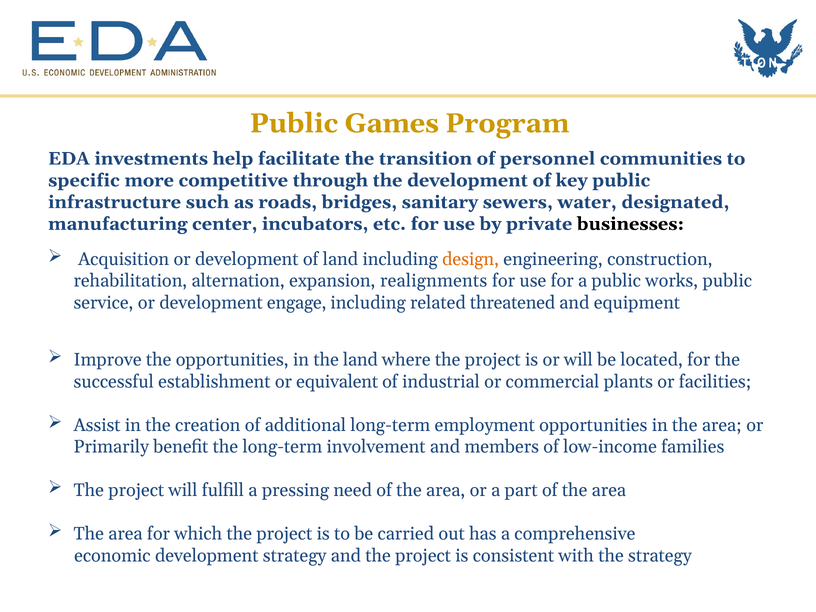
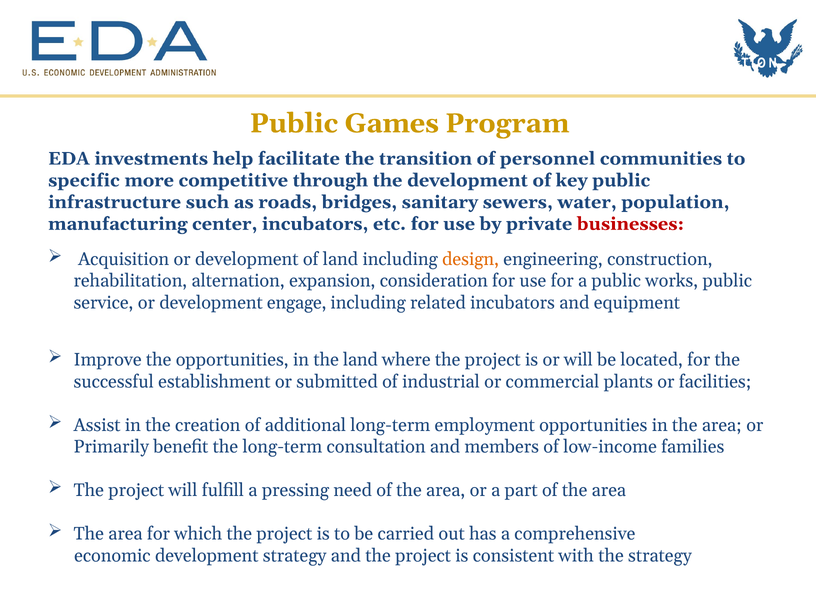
designated: designated -> population
businesses colour: black -> red
realignments: realignments -> consideration
related threatened: threatened -> incubators
equivalent: equivalent -> submitted
involvement: involvement -> consultation
